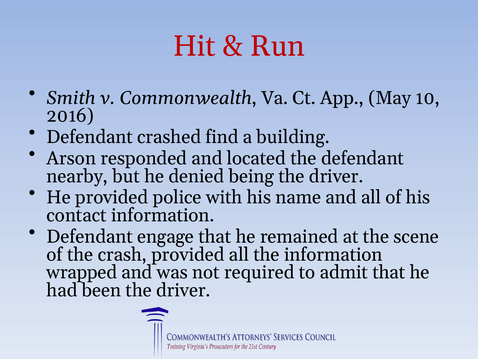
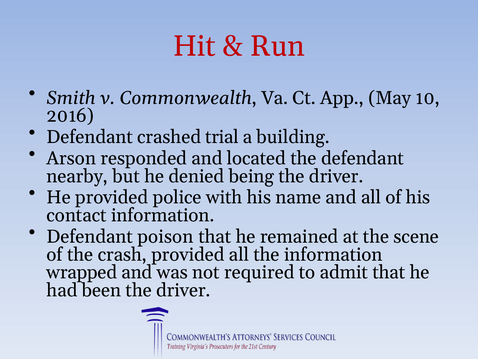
find: find -> trial
engage: engage -> poison
